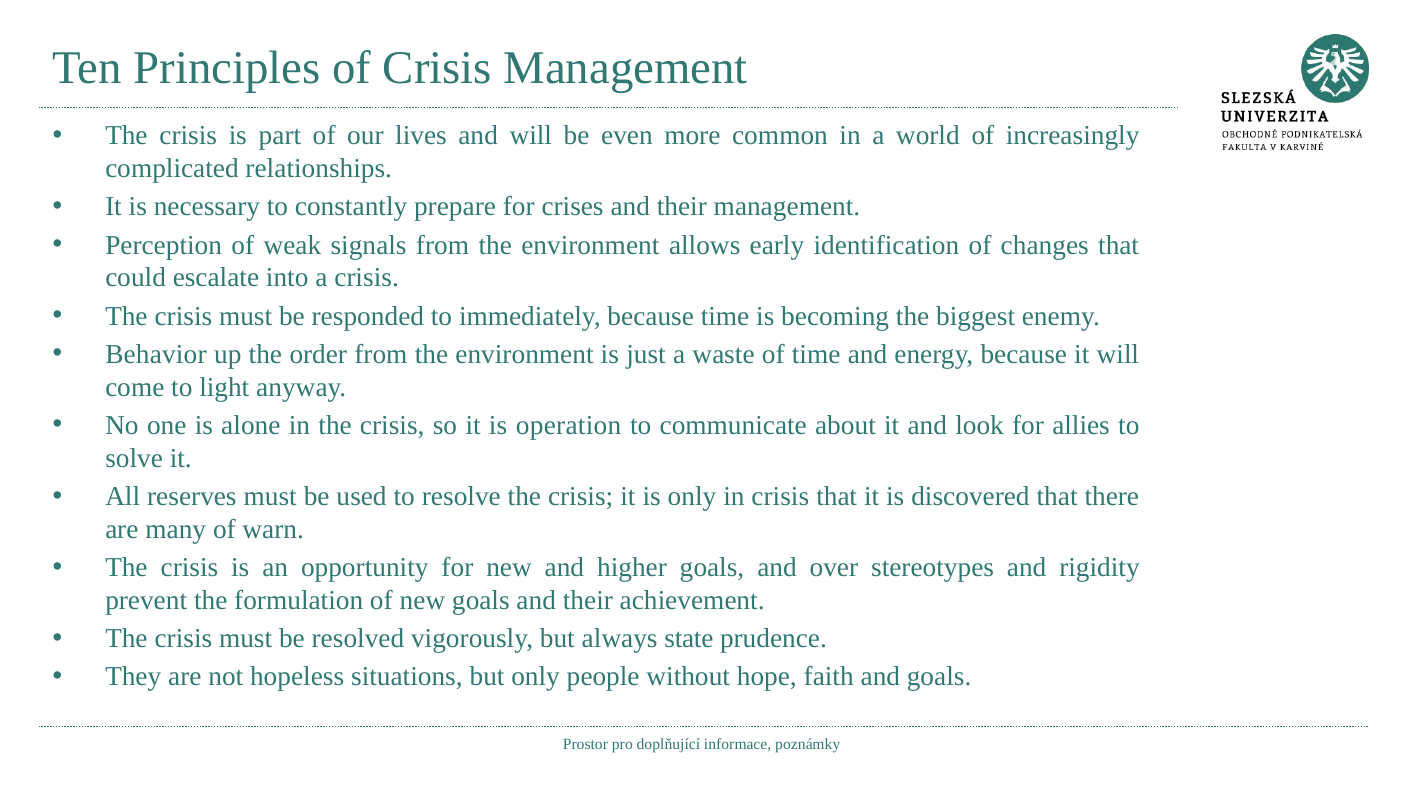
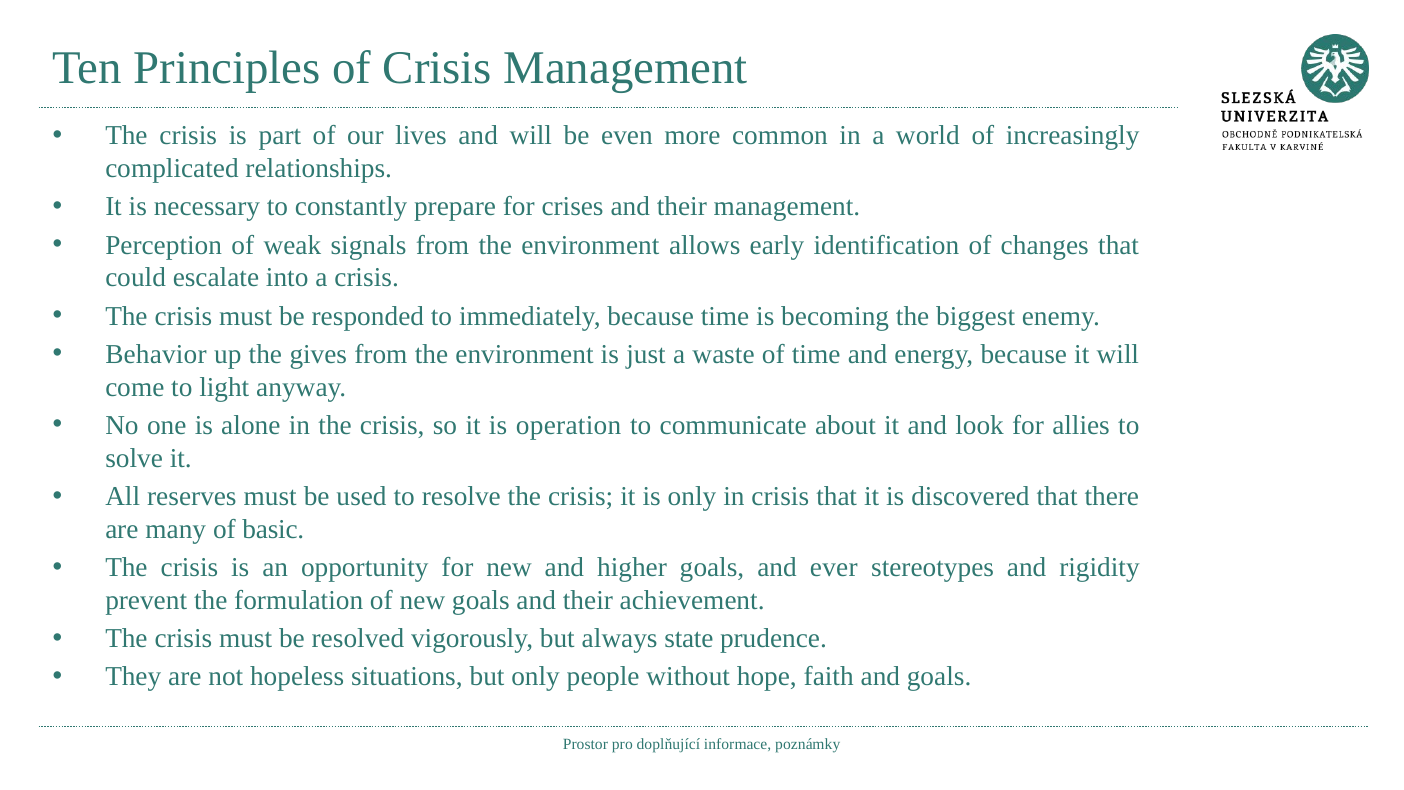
order: order -> gives
warn: warn -> basic
over: over -> ever
